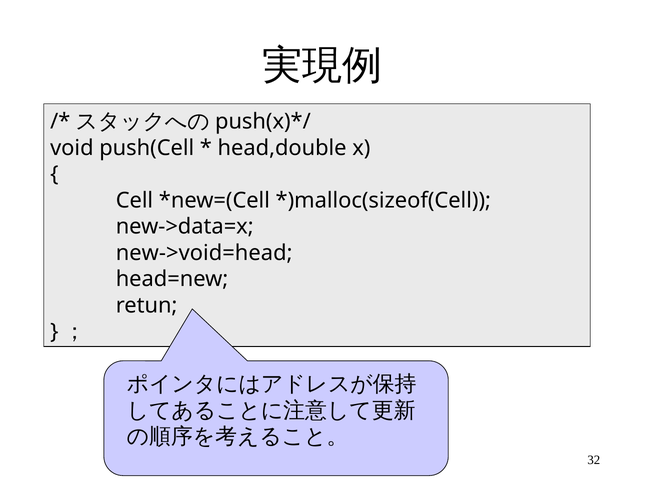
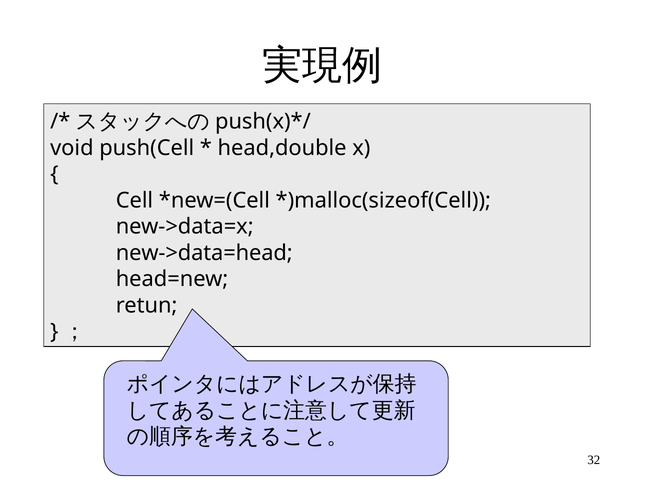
new->void=head: new->void=head -> new->data=head
